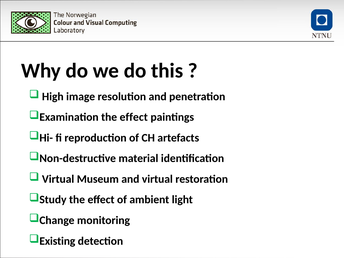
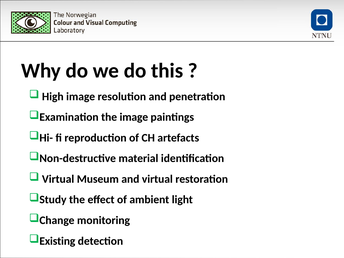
Examination the effect: effect -> image
